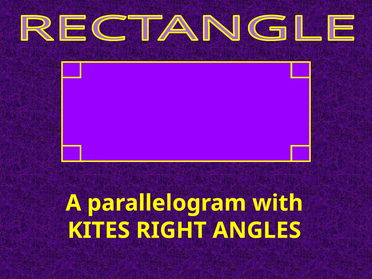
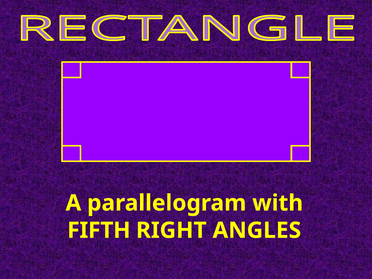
KITES: KITES -> FIFTH
